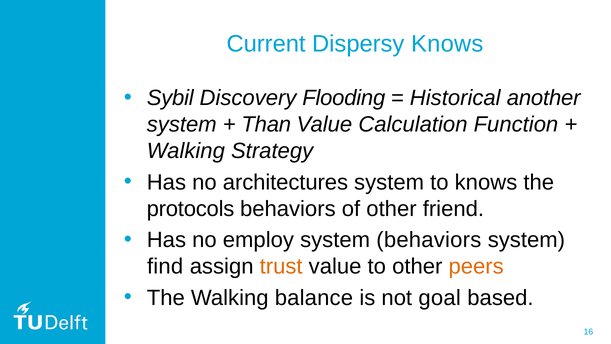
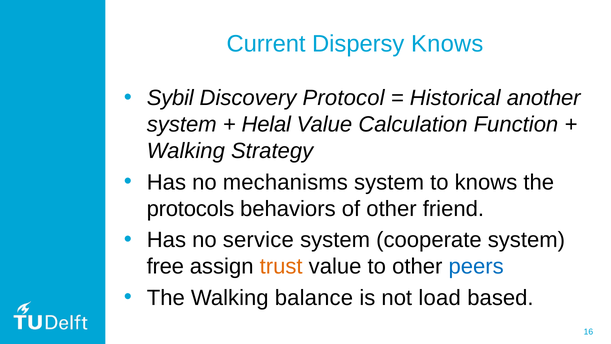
Flooding: Flooding -> Protocol
Than: Than -> Helal
architectures: architectures -> mechanisms
employ: employ -> service
system behaviors: behaviors -> cooperate
find: find -> free
peers colour: orange -> blue
goal: goal -> load
